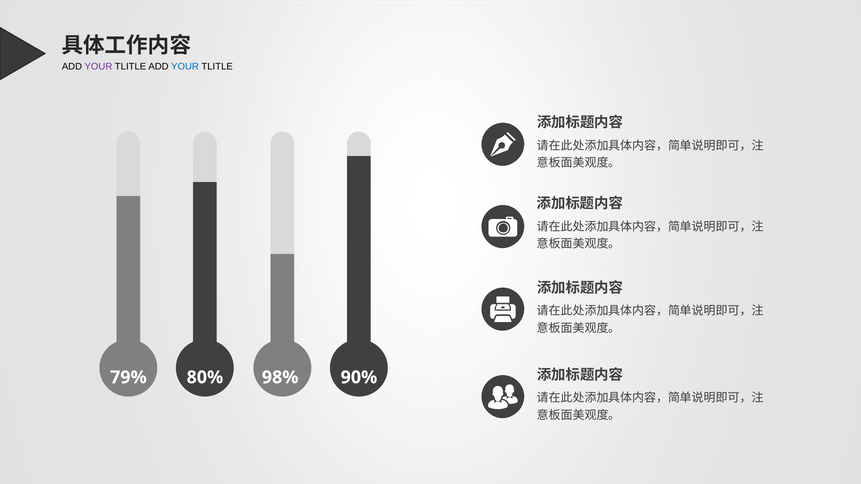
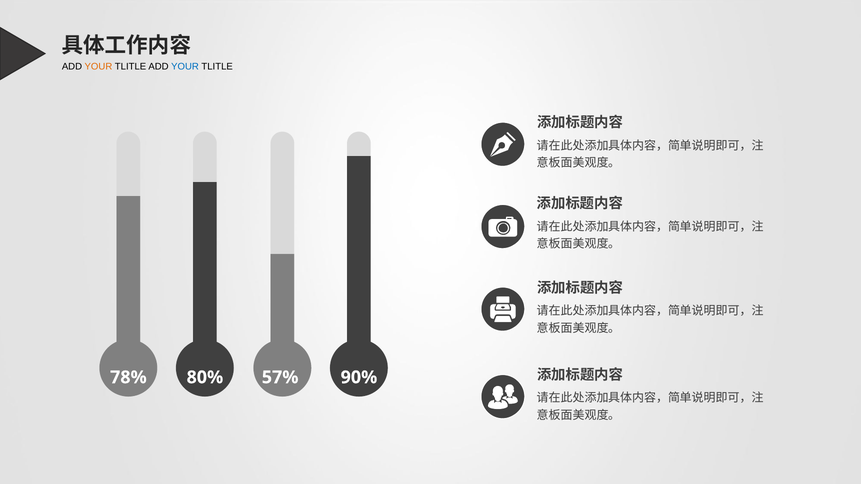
YOUR at (98, 67) colour: purple -> orange
79%: 79% -> 78%
98%: 98% -> 57%
